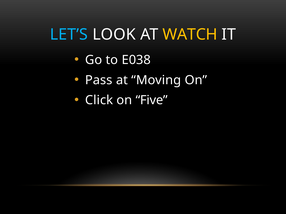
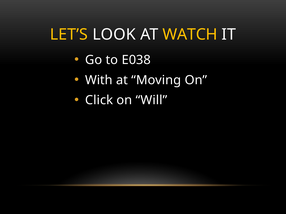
LET’S colour: light blue -> yellow
Pass: Pass -> With
Five: Five -> Will
